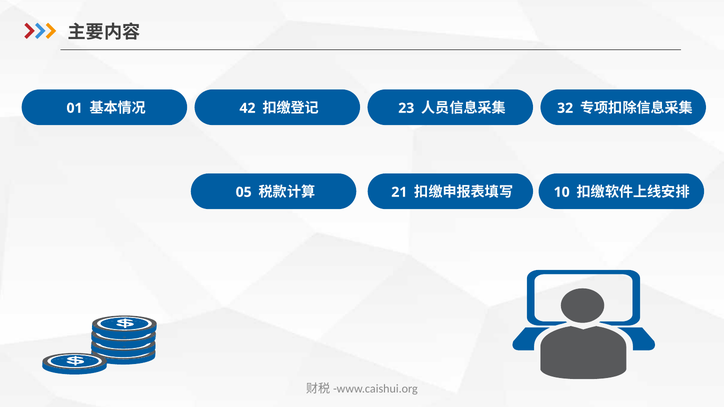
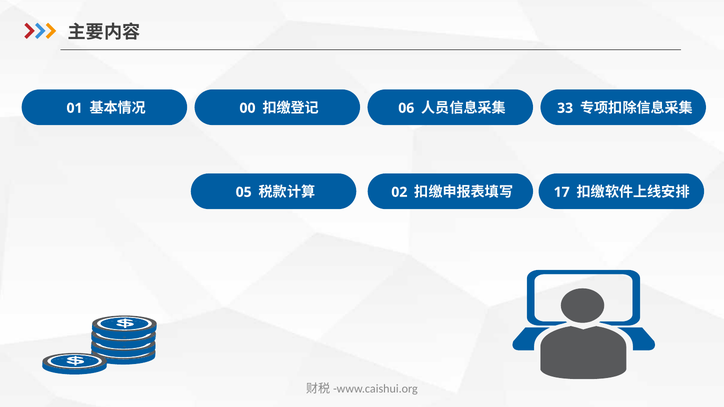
42: 42 -> 00
23: 23 -> 06
32: 32 -> 33
21: 21 -> 02
10: 10 -> 17
